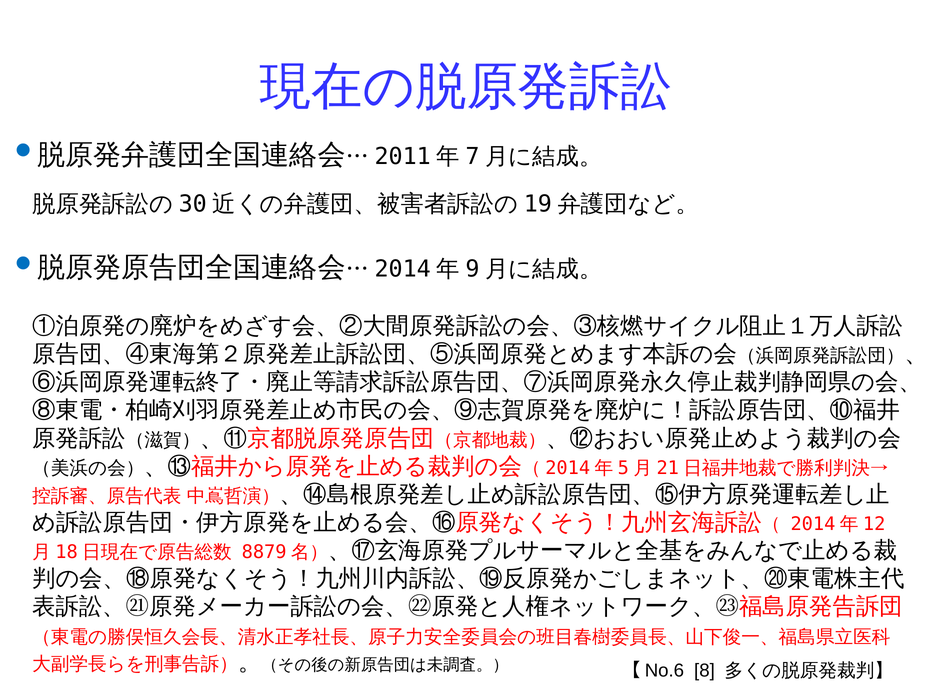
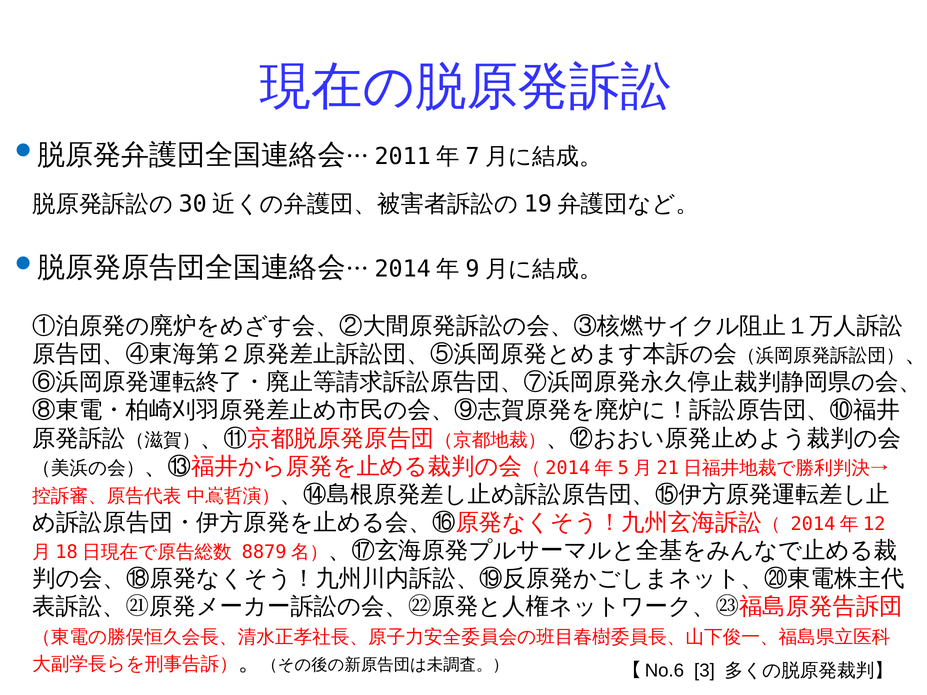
8: 8 -> 3
